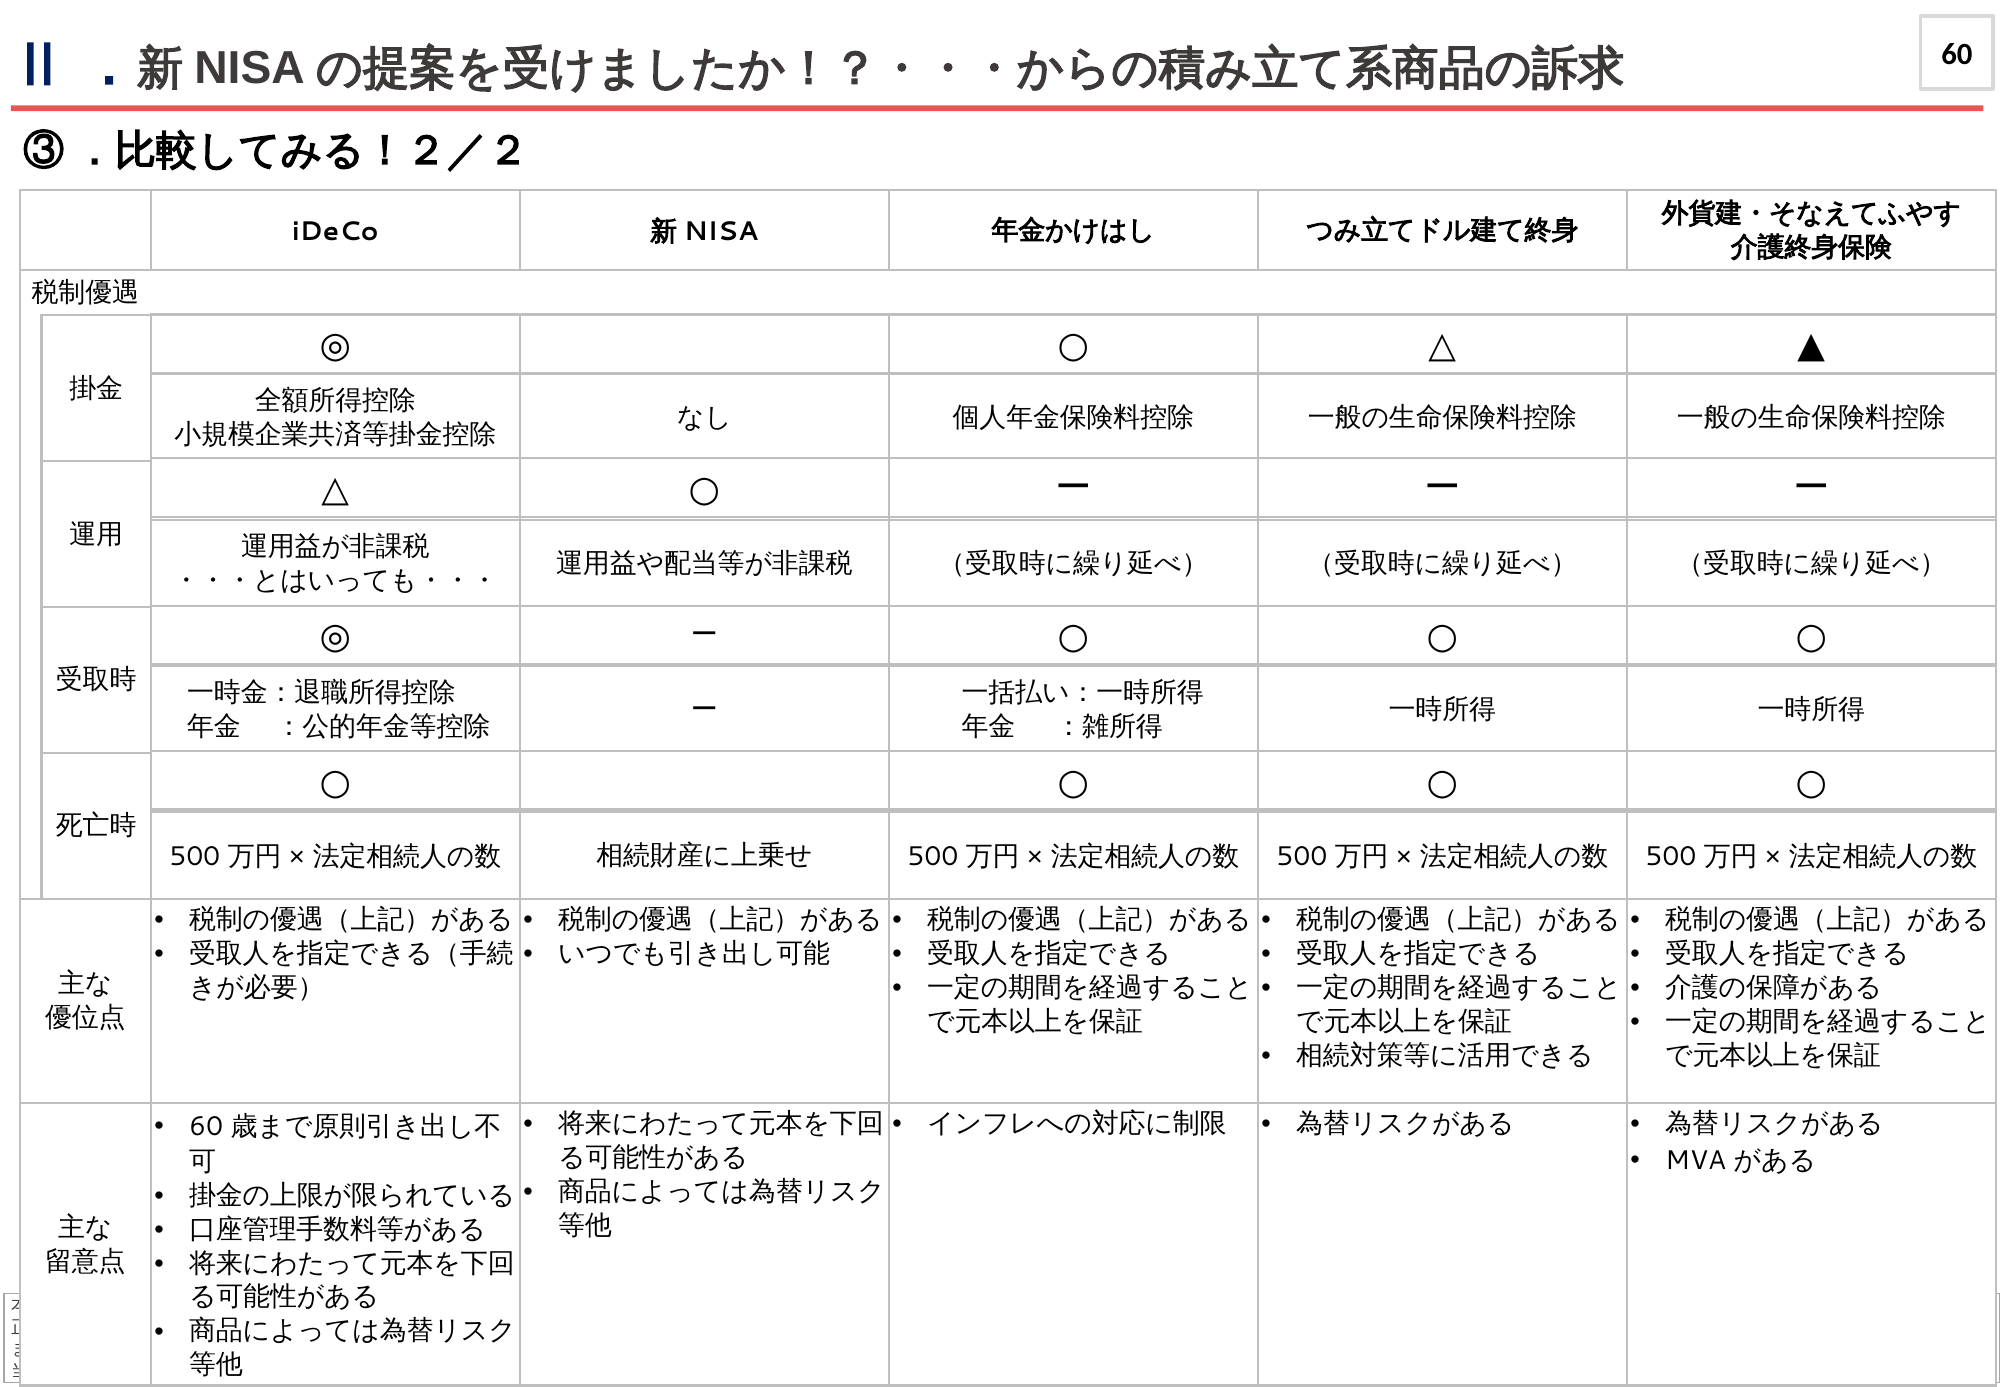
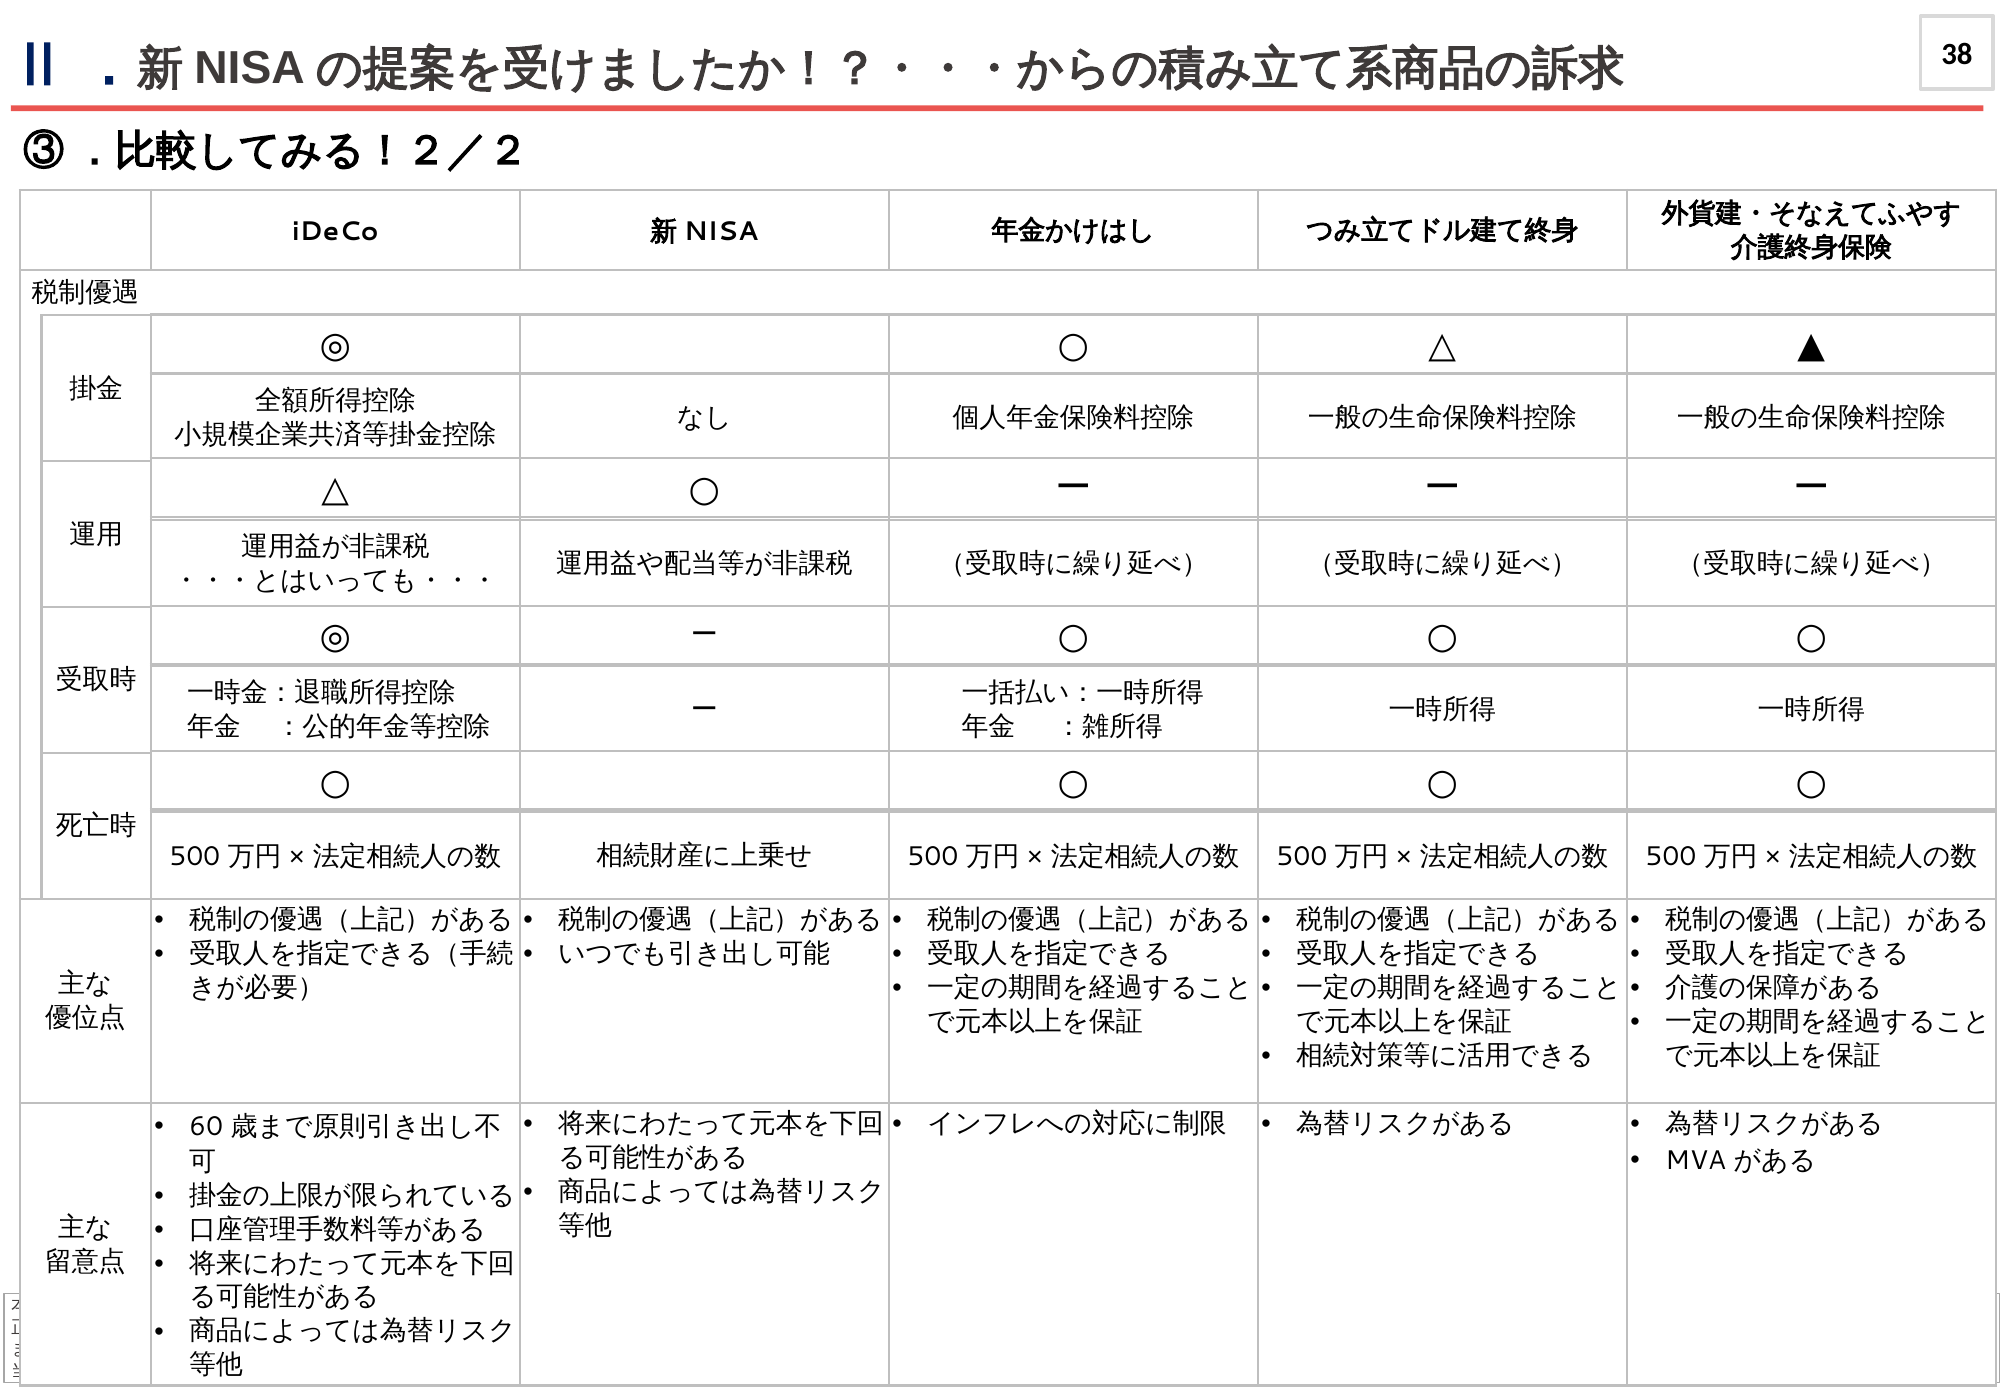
60 at (1957, 55): 60 -> 38
